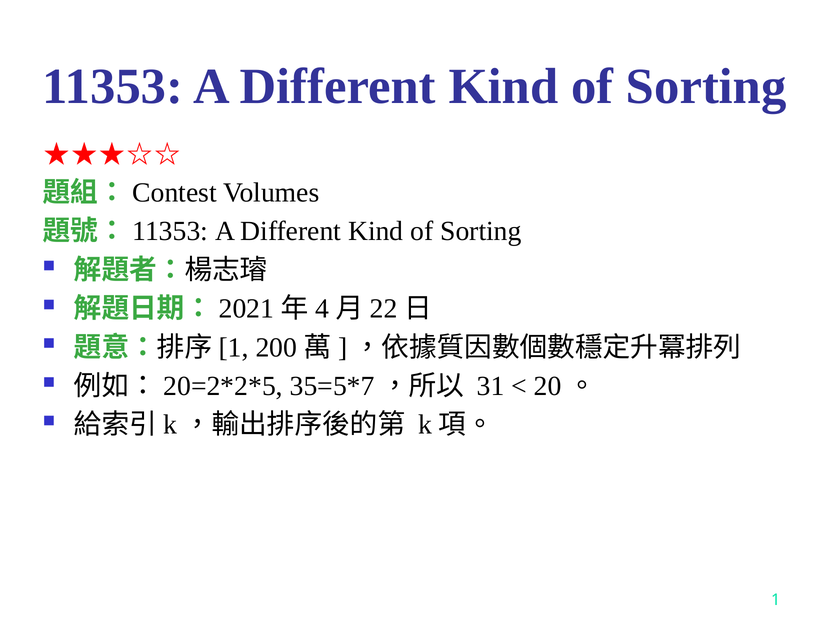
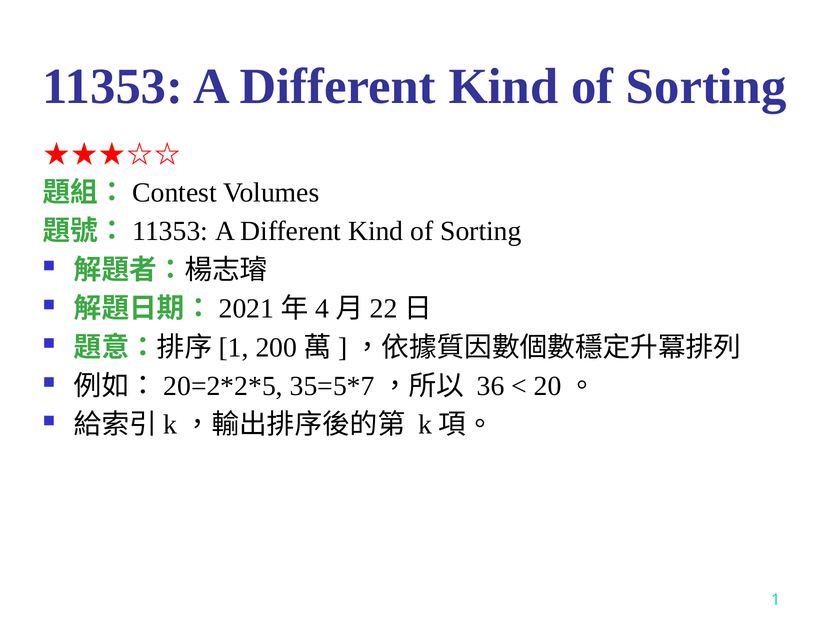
31: 31 -> 36
